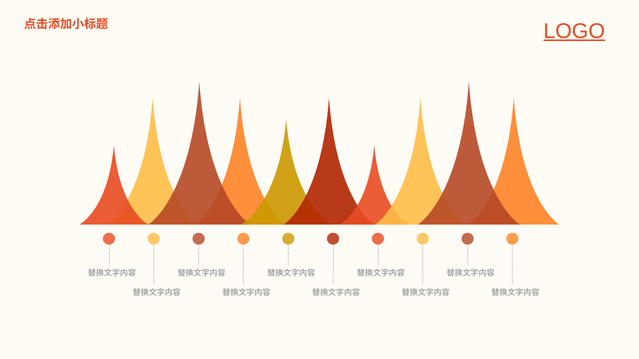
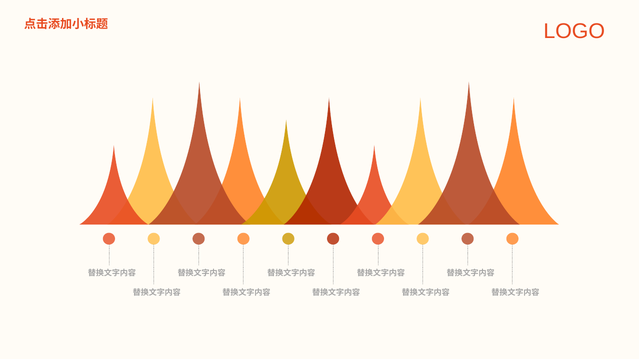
LOGO underline: present -> none
